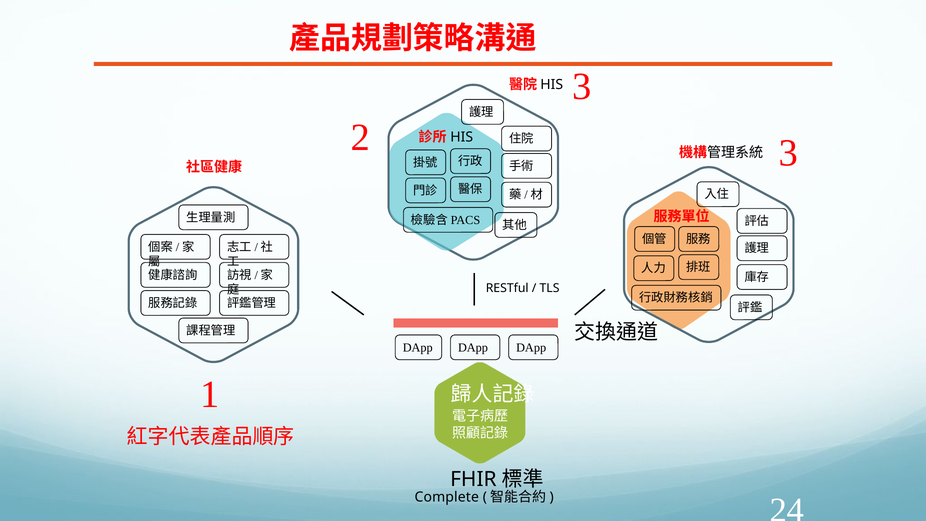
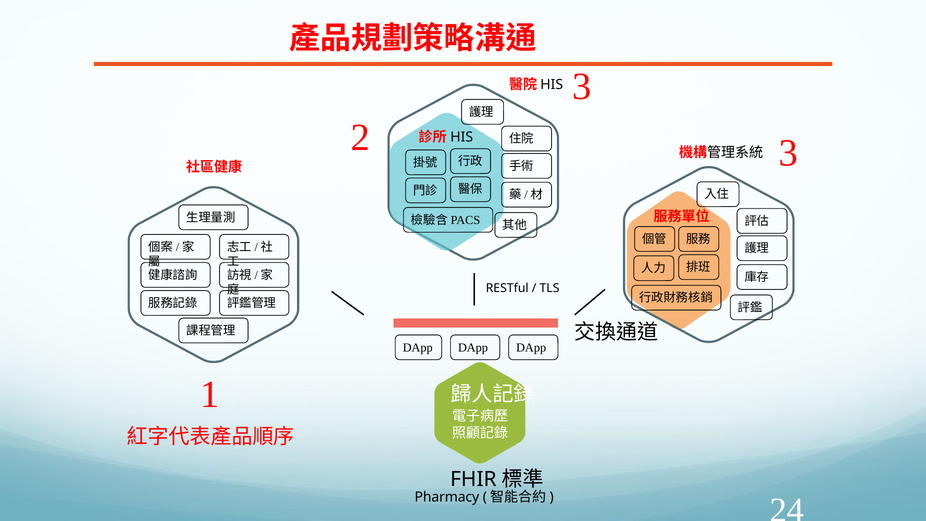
Complete: Complete -> Pharmacy
